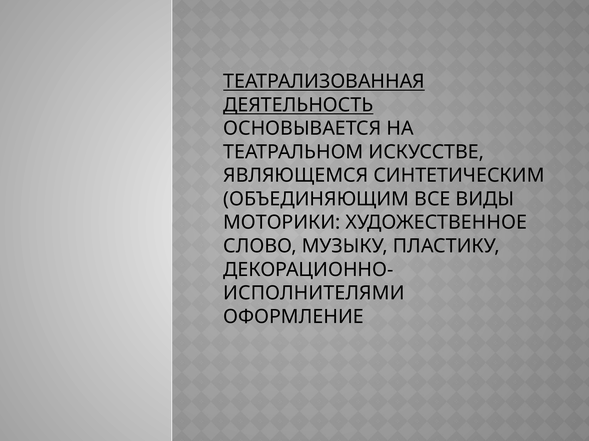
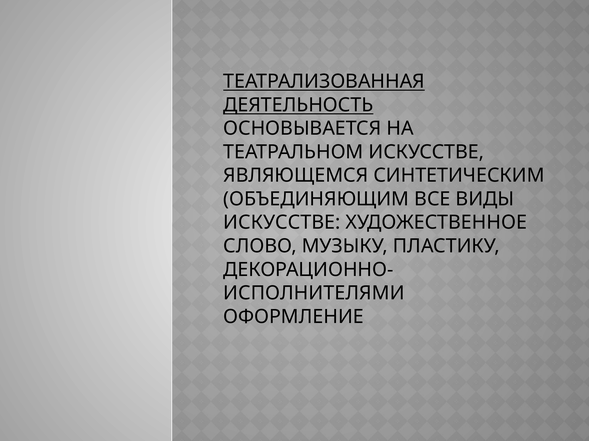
МОТОРИКИ at (282, 223): МОТОРИКИ -> ИСКУССТВЕ
